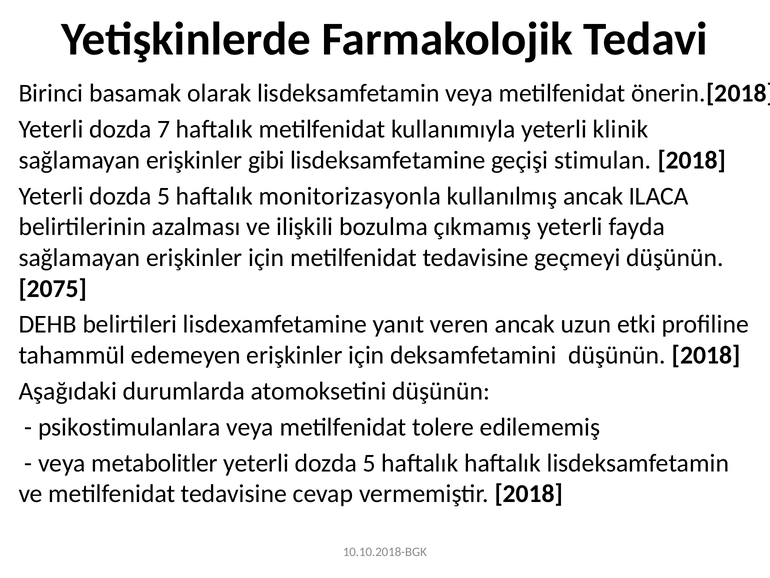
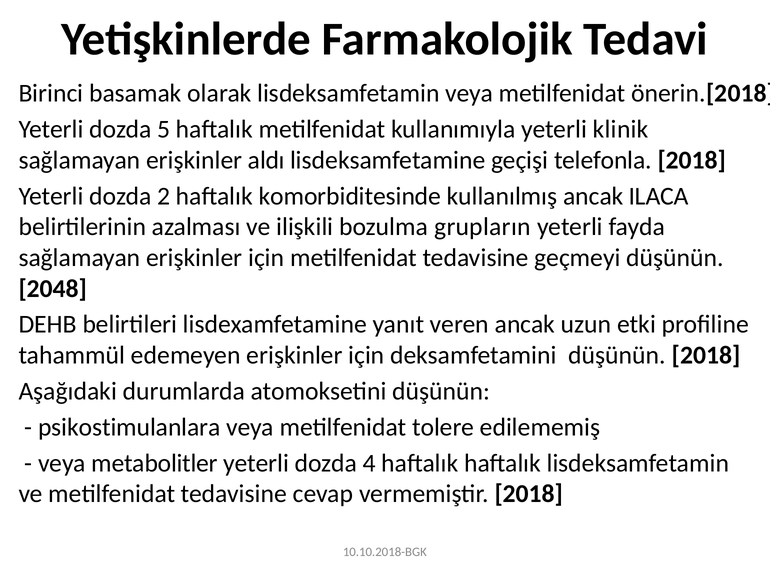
7: 7 -> 5
gibi: gibi -> aldı
stimulan: stimulan -> telefonla
5 at (164, 196): 5 -> 2
monitorizasyonla: monitorizasyonla -> komorbiditesinde
çıkmamış: çıkmamış -> grupların
2075: 2075 -> 2048
5 at (369, 463): 5 -> 4
